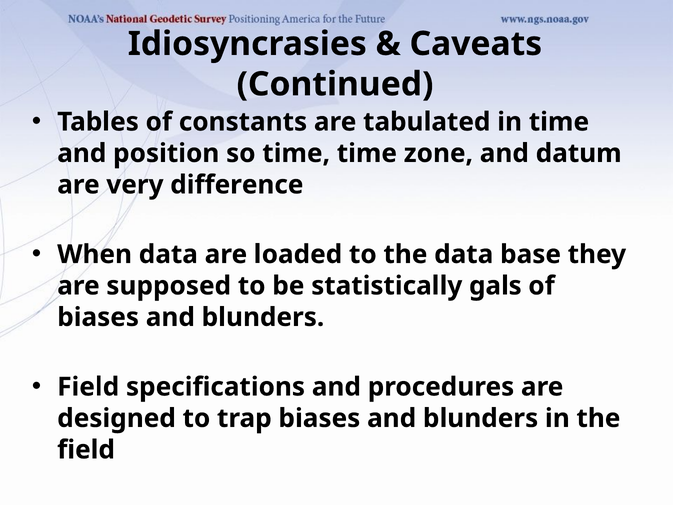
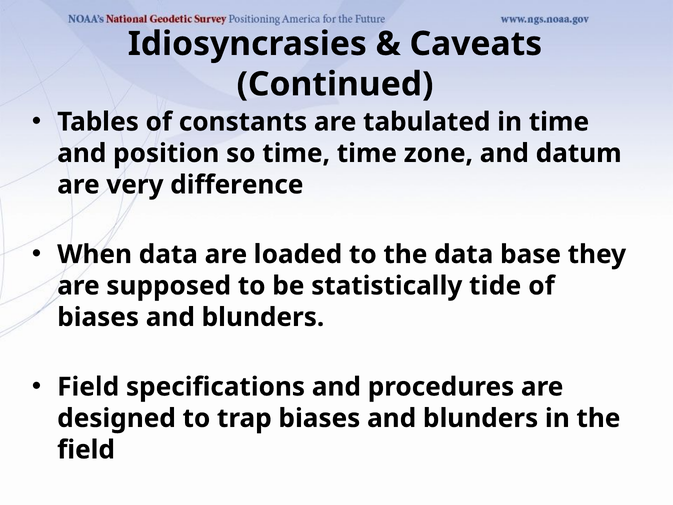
gals: gals -> tide
